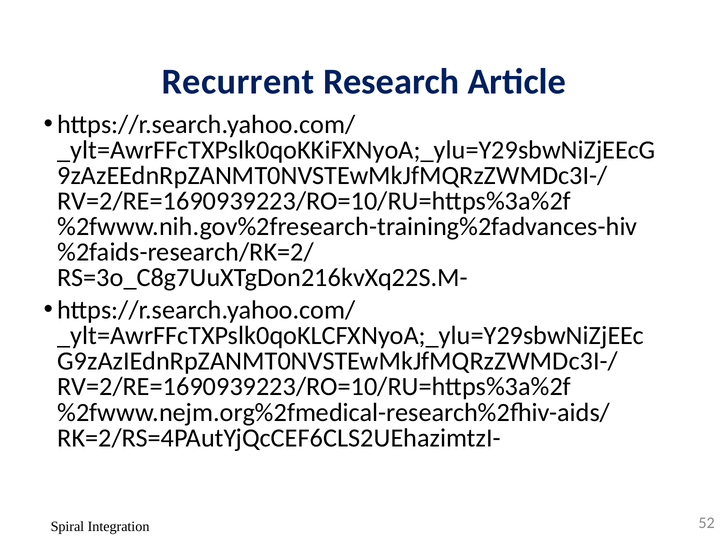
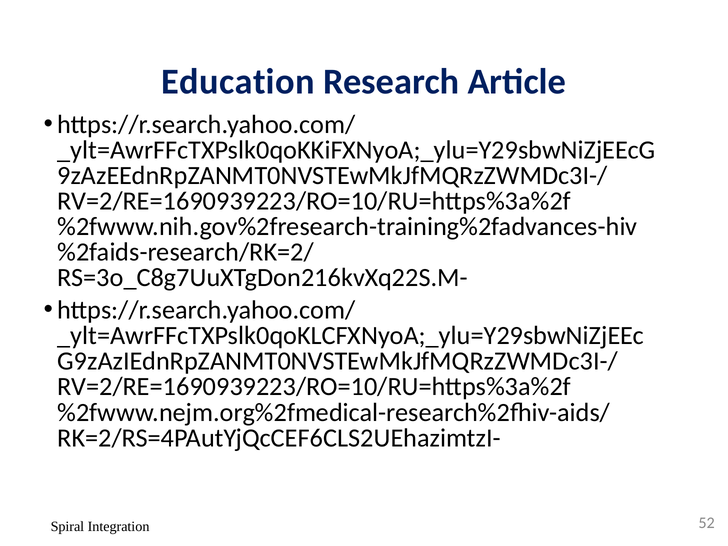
Recurrent: Recurrent -> Education
